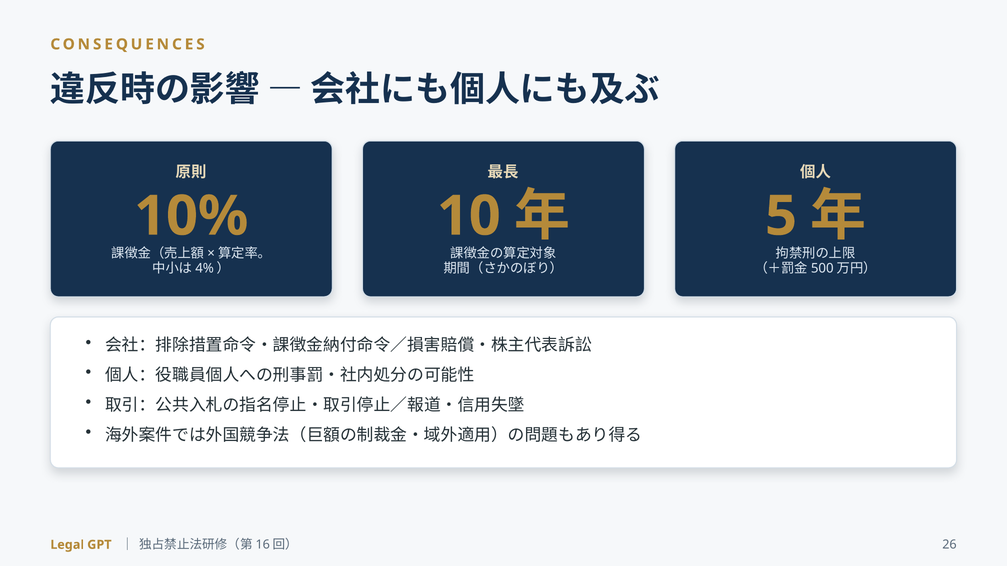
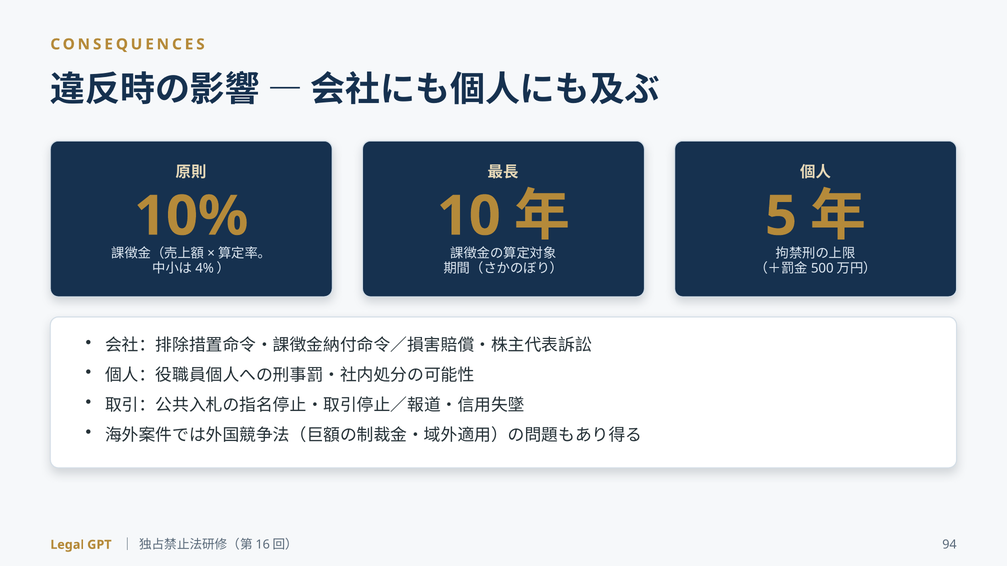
26: 26 -> 94
